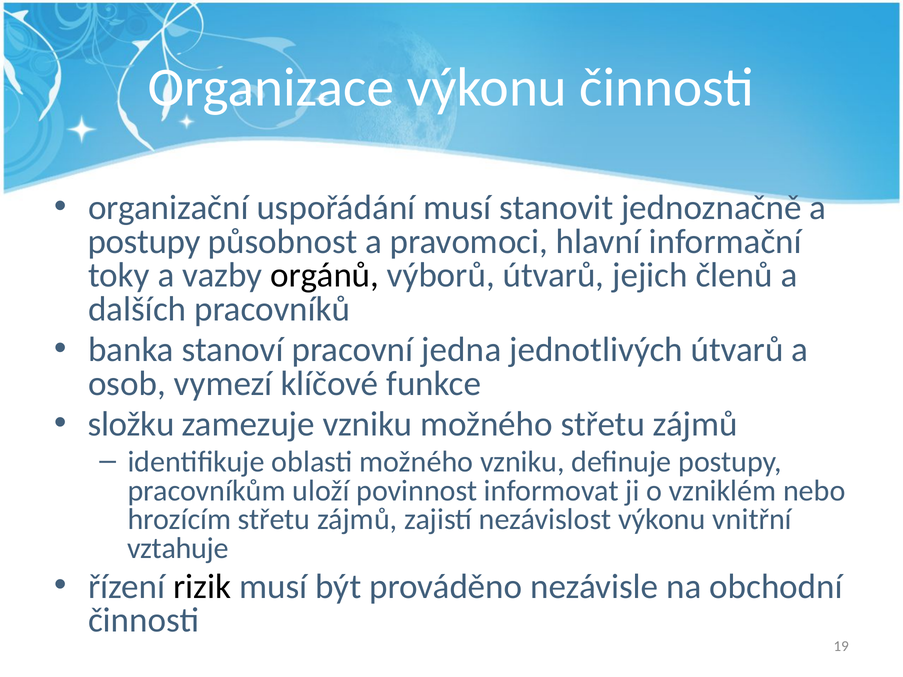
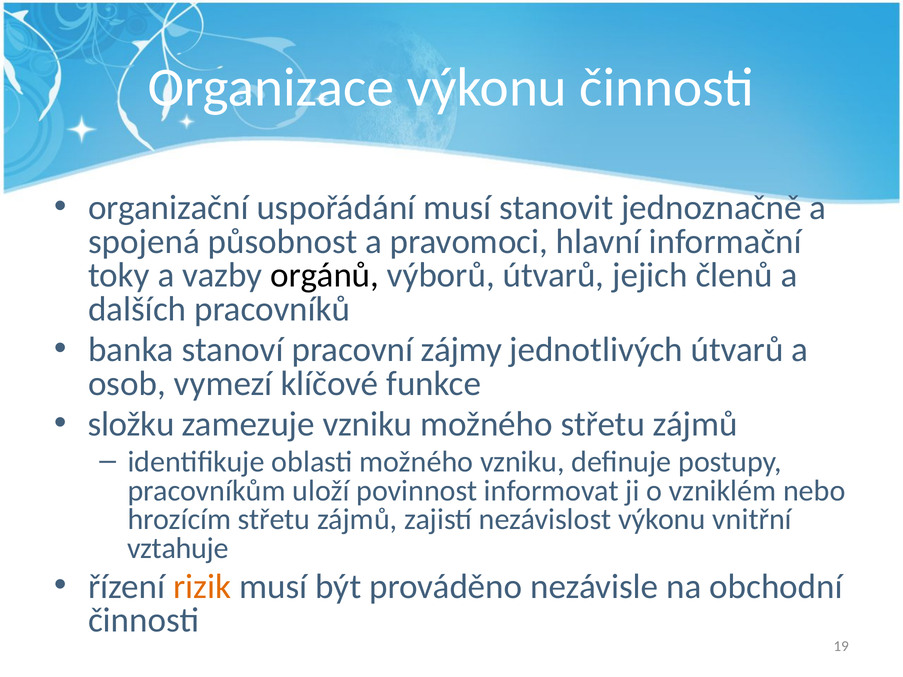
postupy at (144, 242): postupy -> spojená
jedna: jedna -> zájmy
rizik colour: black -> orange
